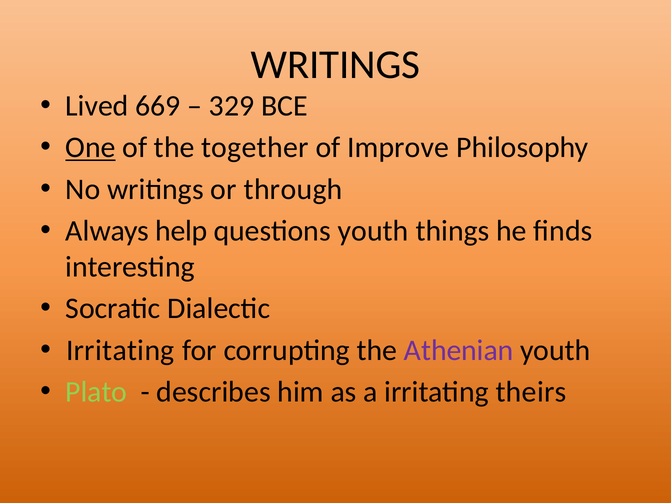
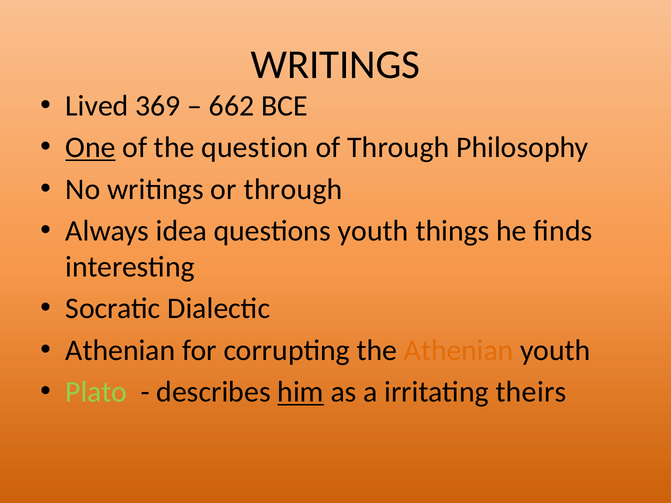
669: 669 -> 369
329: 329 -> 662
together: together -> question
of Improve: Improve -> Through
help: help -> idea
Irritating at (120, 350): Irritating -> Athenian
Athenian at (459, 350) colour: purple -> orange
him underline: none -> present
